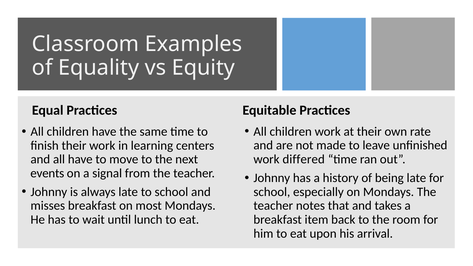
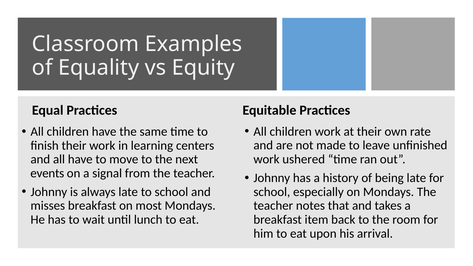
differed: differed -> ushered
